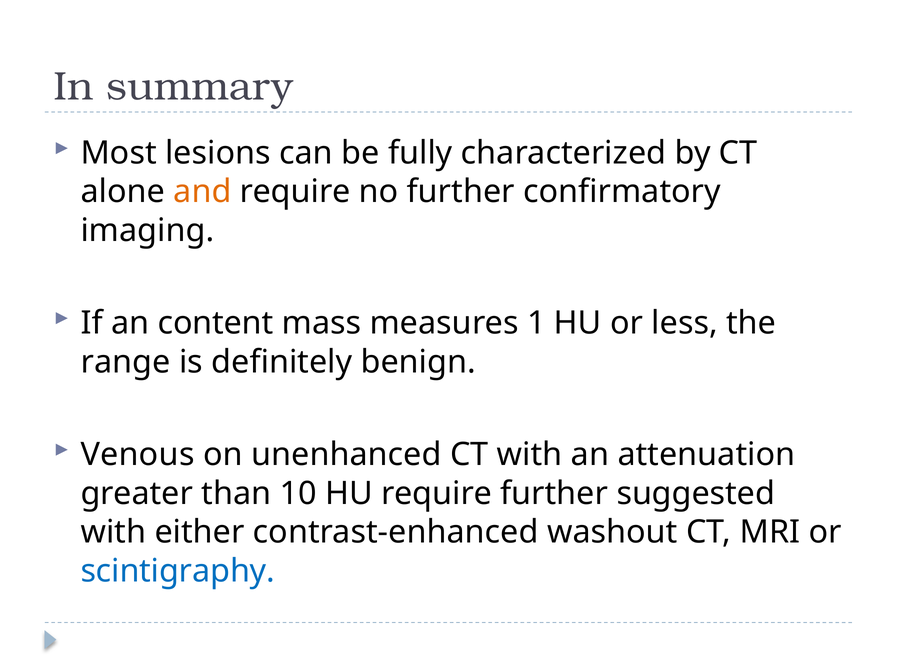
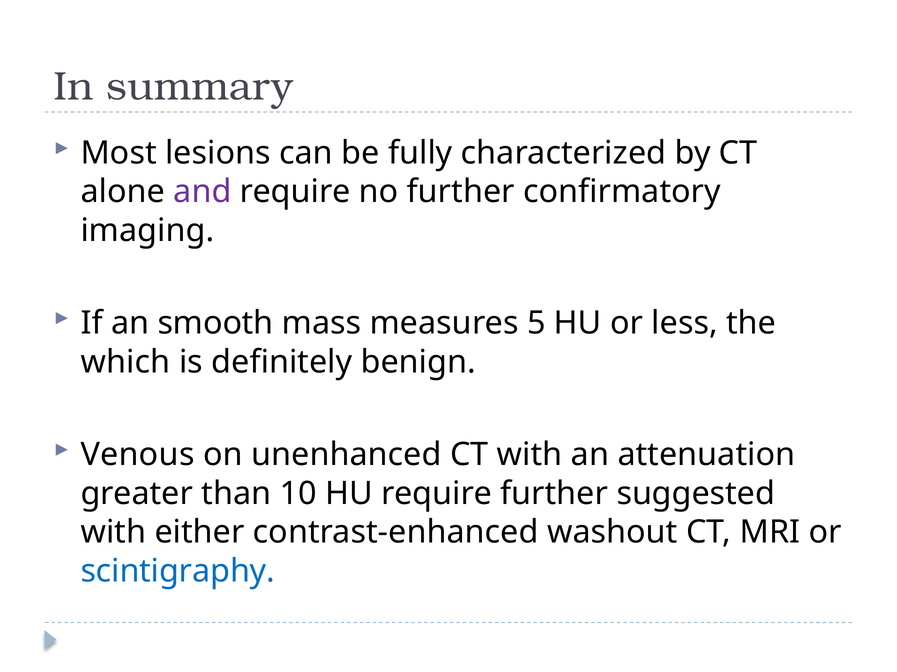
and colour: orange -> purple
content: content -> smooth
1: 1 -> 5
range: range -> which
